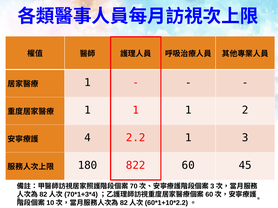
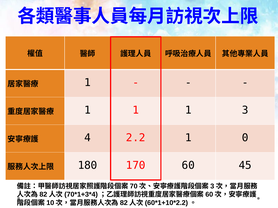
2: 2 -> 3
3: 3 -> 0
822: 822 -> 170
